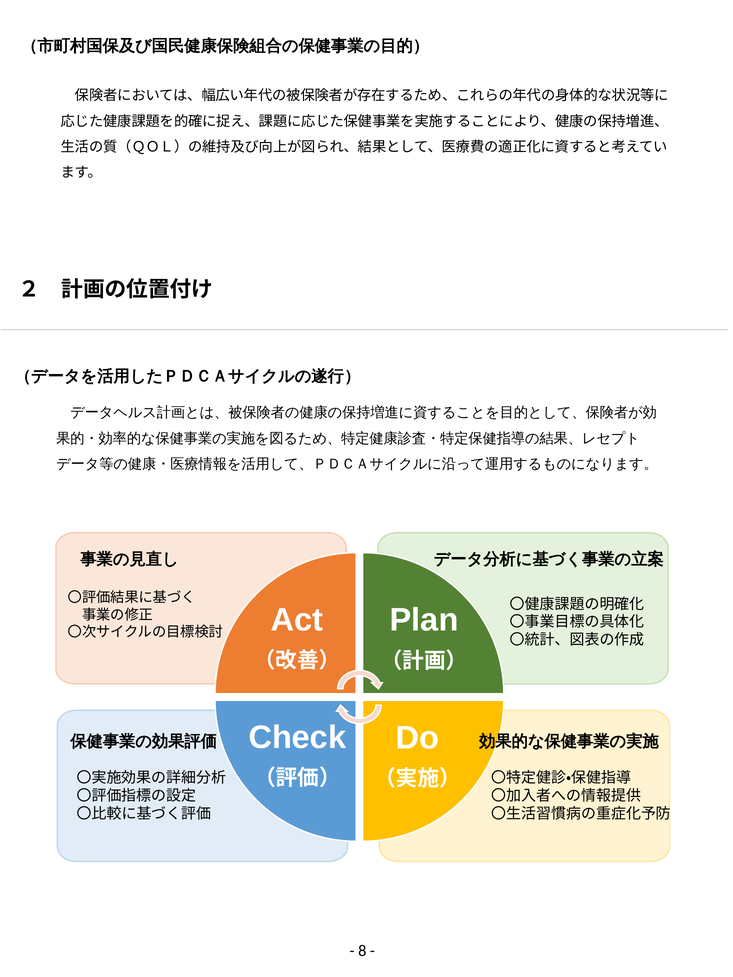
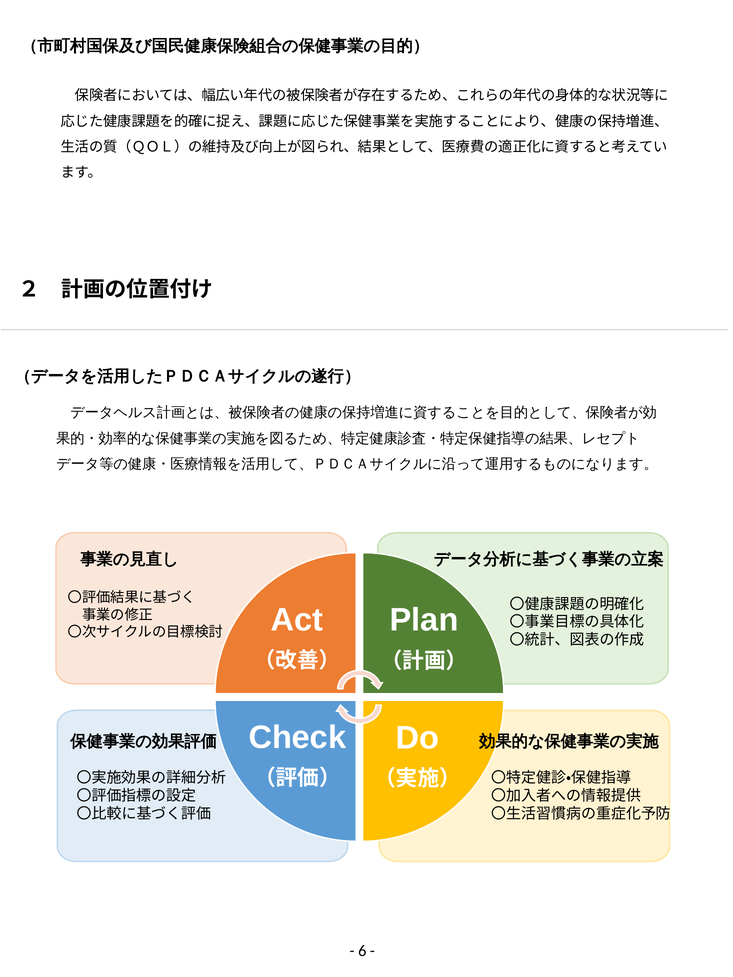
8: 8 -> 6
